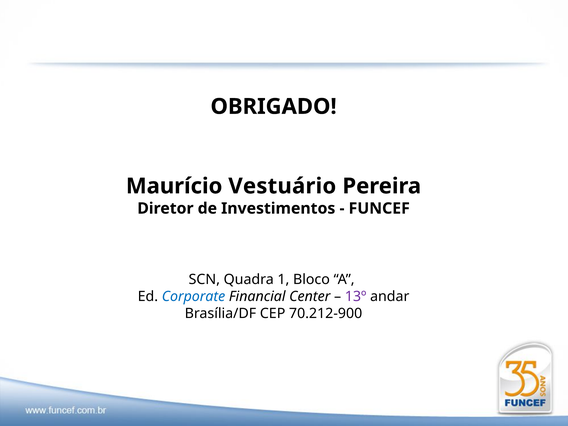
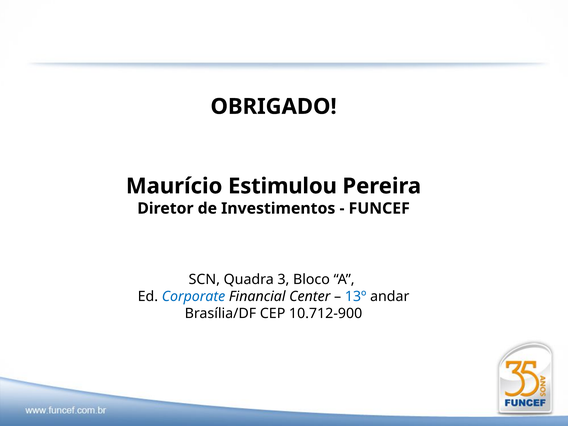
Vestuário: Vestuário -> Estimulou
1: 1 -> 3
13º colour: purple -> blue
70.212-900: 70.212-900 -> 10.712-900
